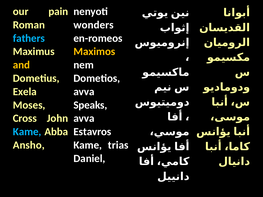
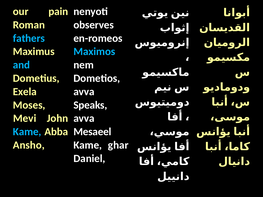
wonders: wonders -> observes
Maximos colour: yellow -> light blue
and colour: yellow -> light blue
Cross: Cross -> Mevi
Estavros: Estavros -> Mesaeel
trias: trias -> ghar
